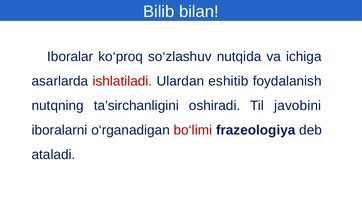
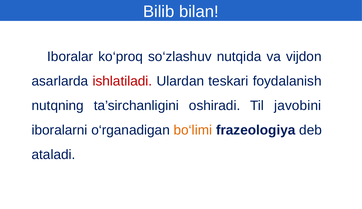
ichiga: ichiga -> vijdon
eshitib: eshitib -> teskari
bo‘limi colour: red -> orange
